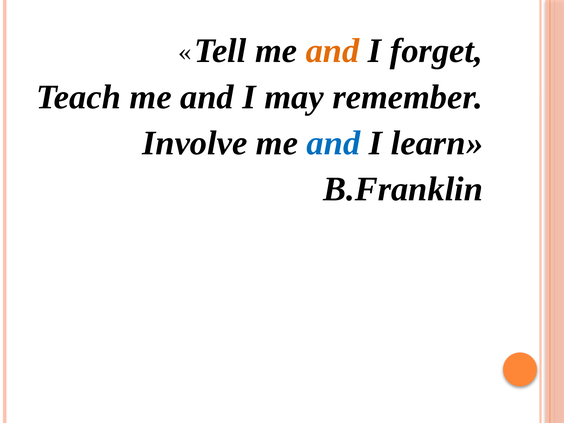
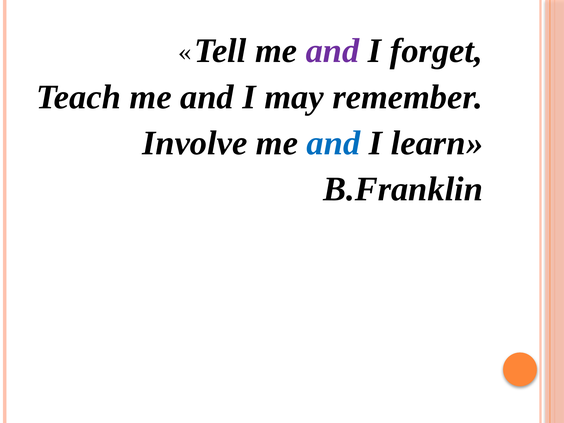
and at (333, 51) colour: orange -> purple
